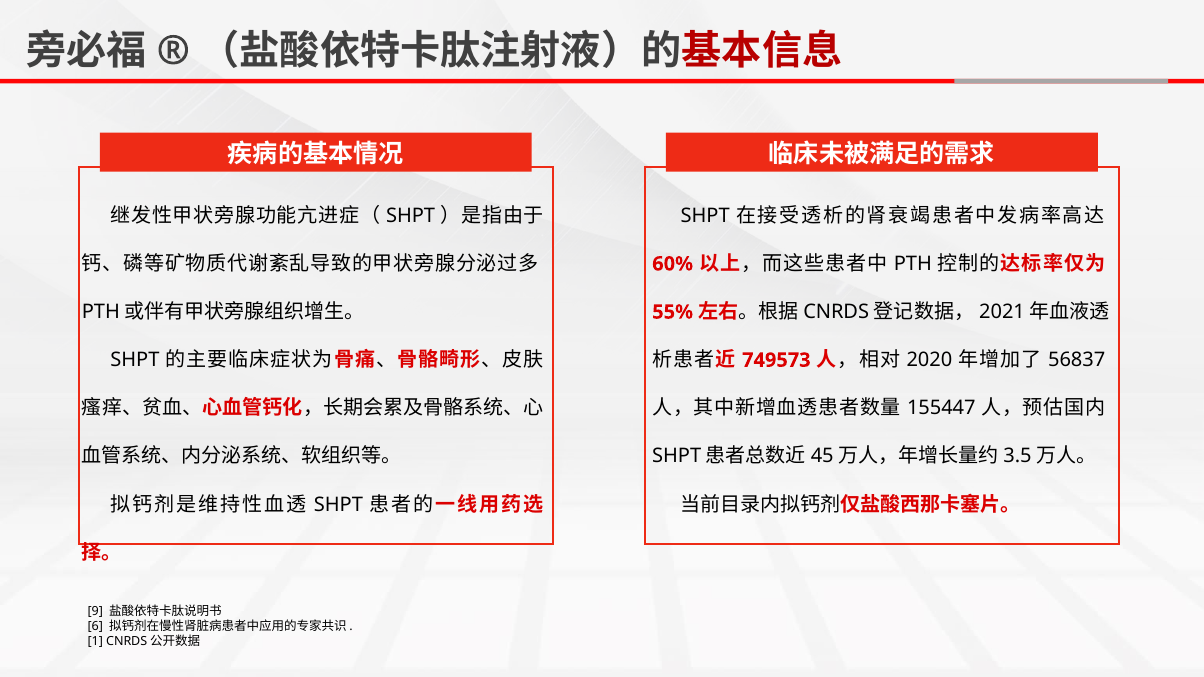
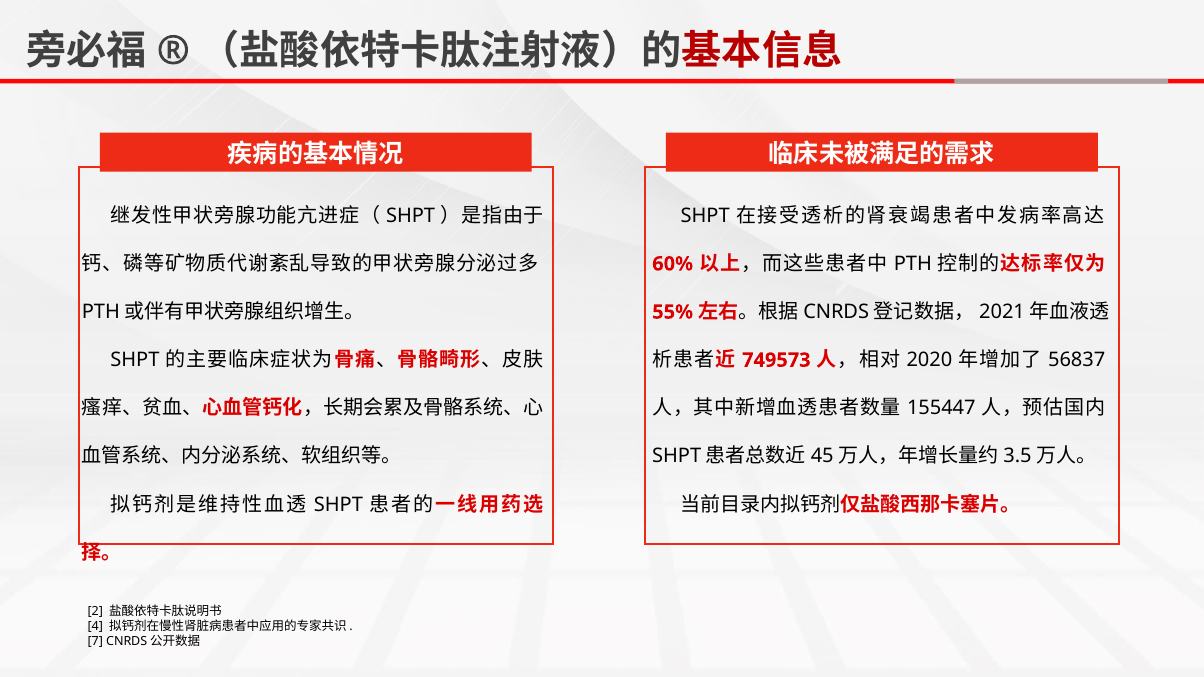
9: 9 -> 2
6: 6 -> 4
1: 1 -> 7
